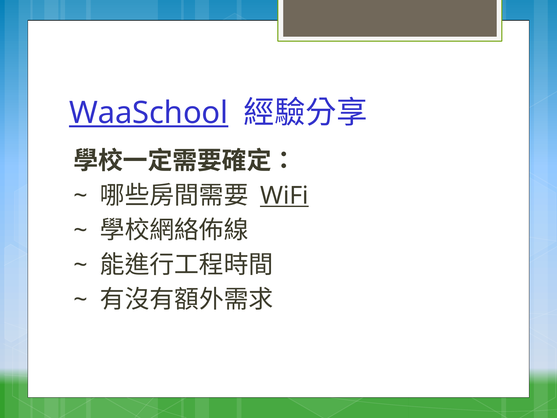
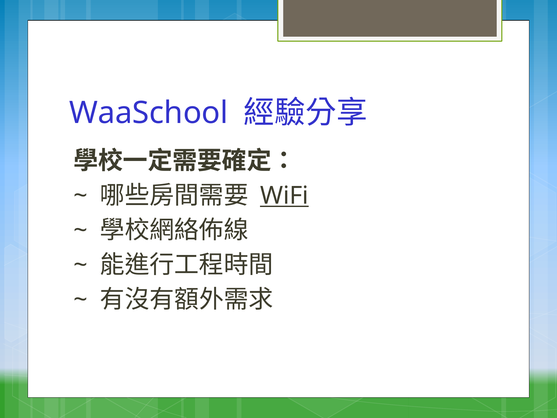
WaaSchool underline: present -> none
